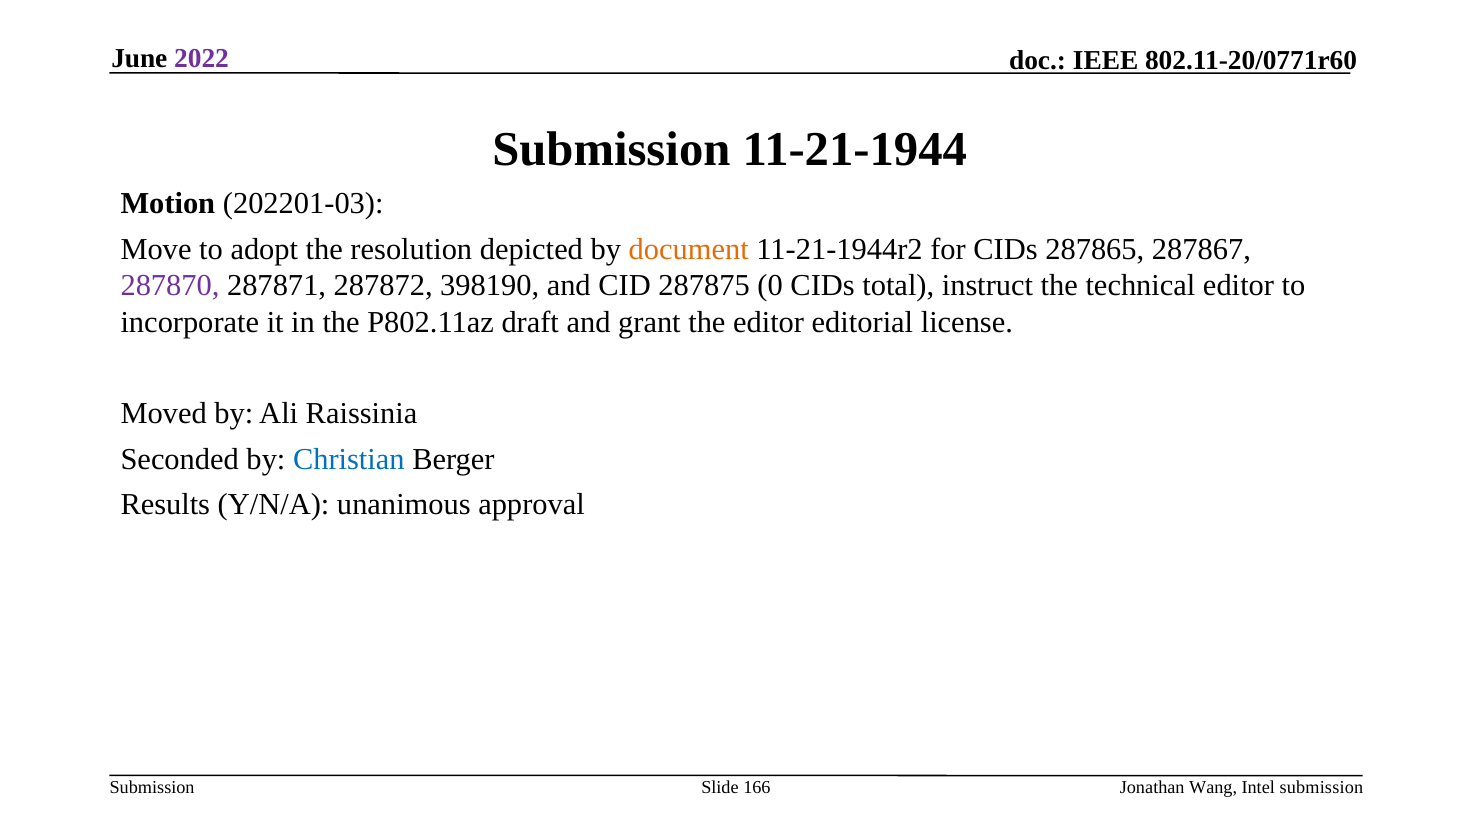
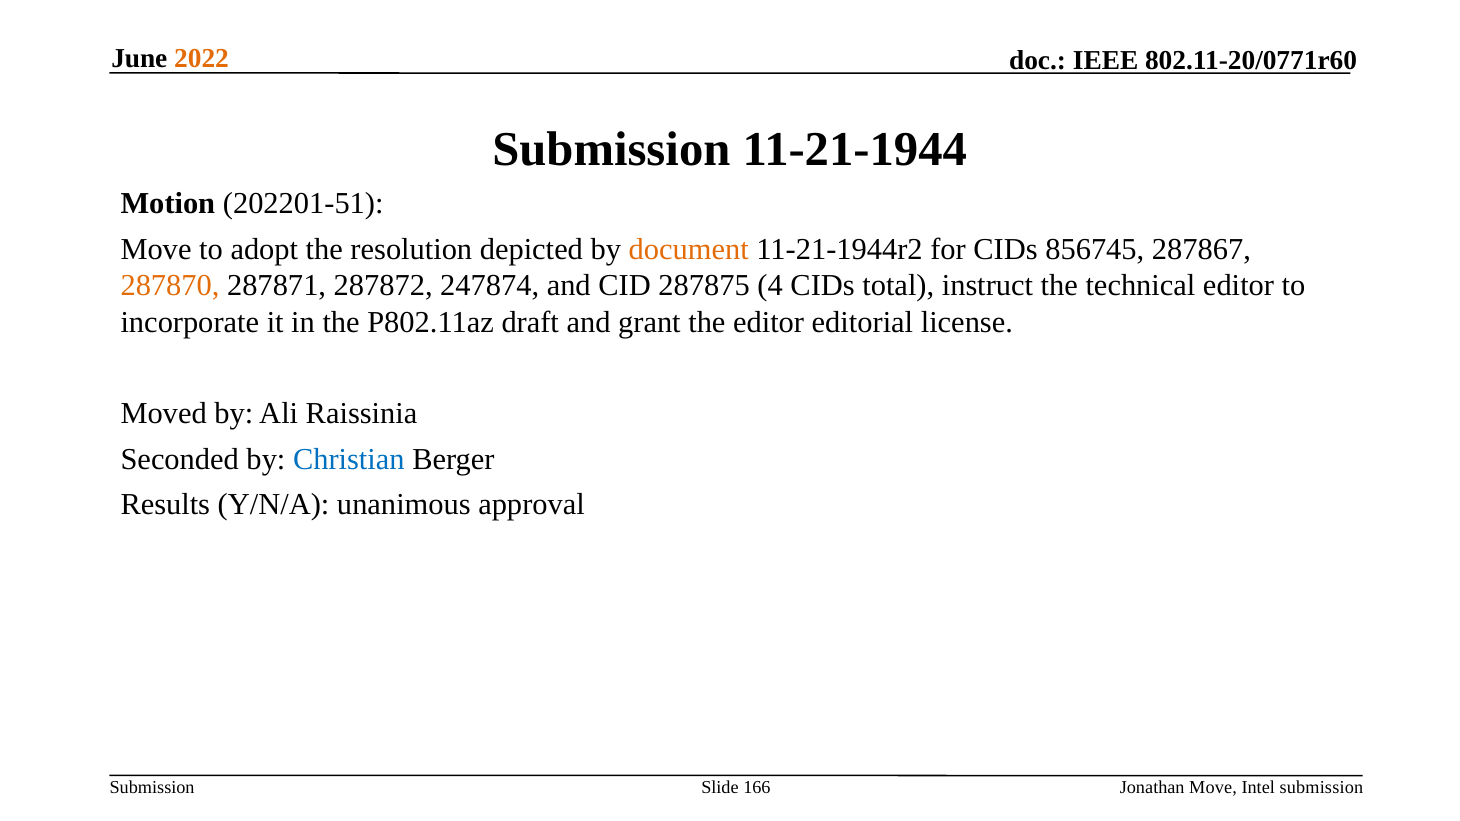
2022 colour: purple -> orange
202201-03: 202201-03 -> 202201-51
287865: 287865 -> 856745
287870 colour: purple -> orange
398190: 398190 -> 247874
0: 0 -> 4
Jonathan Wang: Wang -> Move
